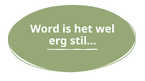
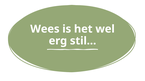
Word: Word -> Wees
